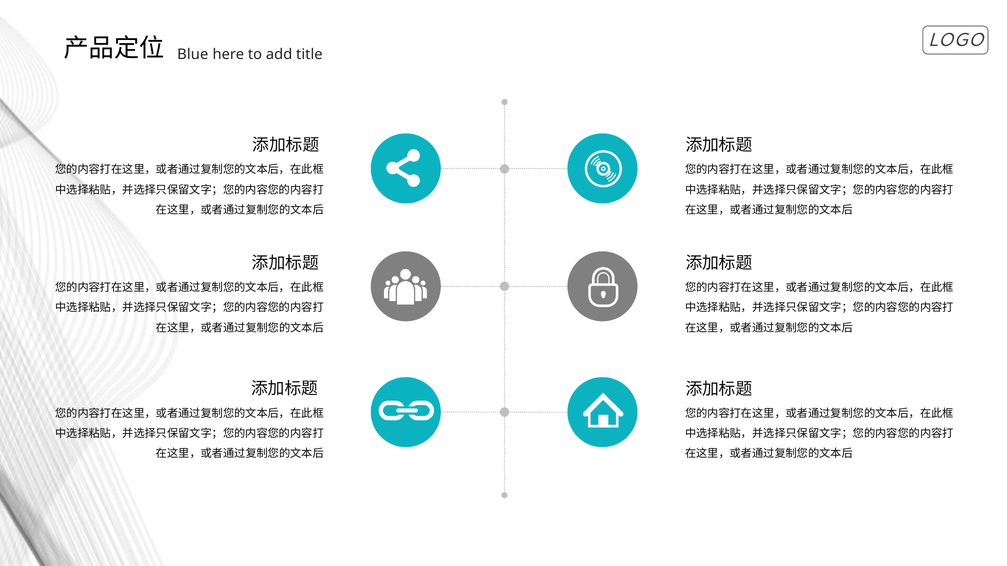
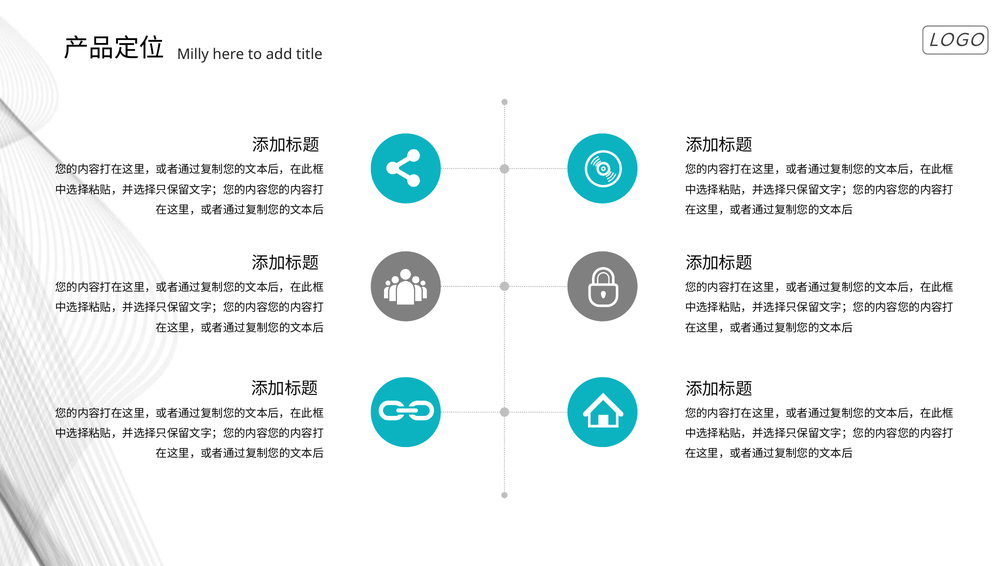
Blue: Blue -> Milly
